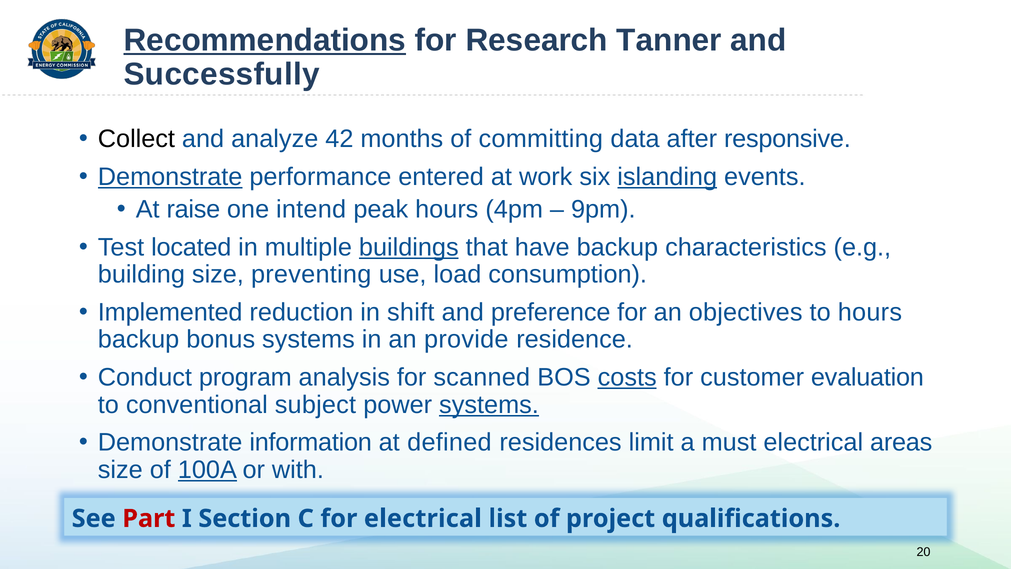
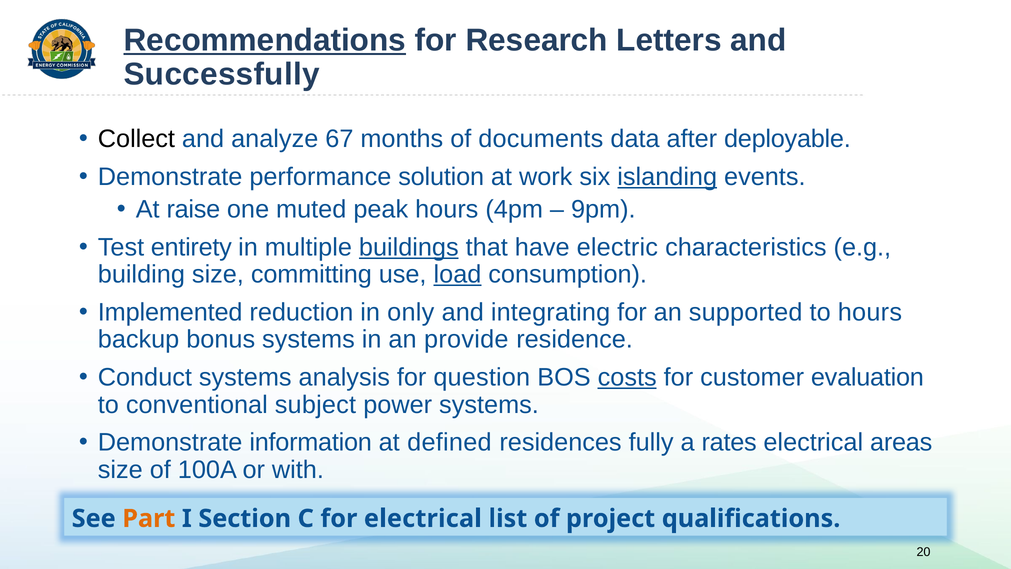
Tanner: Tanner -> Letters
42: 42 -> 67
committing: committing -> documents
responsive: responsive -> deployable
Demonstrate at (170, 177) underline: present -> none
entered: entered -> solution
intend: intend -> muted
located: located -> entirety
have backup: backup -> electric
preventing: preventing -> committing
load underline: none -> present
shift: shift -> only
preference: preference -> integrating
objectives: objectives -> supported
Conduct program: program -> systems
scanned: scanned -> question
systems at (489, 405) underline: present -> none
limit: limit -> fully
must: must -> rates
100A underline: present -> none
Part colour: red -> orange
